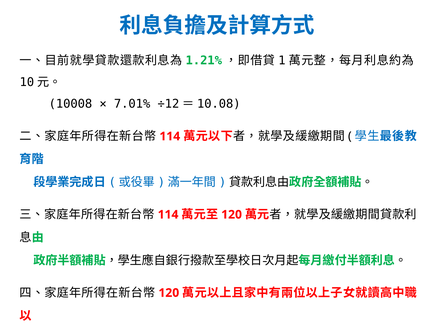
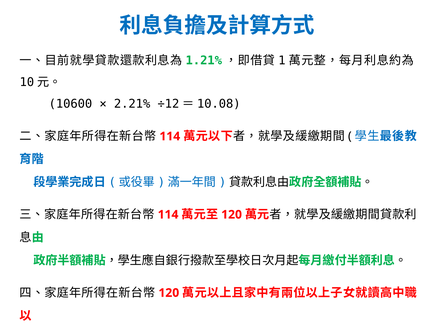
10008: 10008 -> 10600
7.01%: 7.01% -> 2.21%
